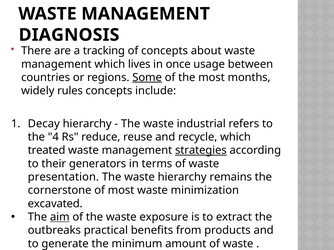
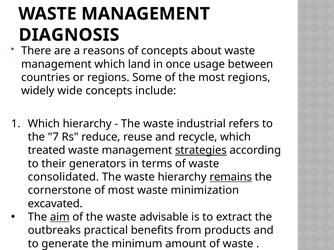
tracking: tracking -> reasons
lives: lives -> land
Some underline: present -> none
most months: months -> regions
rules: rules -> wide
Decay at (44, 124): Decay -> Which
4: 4 -> 7
presentation: presentation -> consolidated
remains underline: none -> present
exposure: exposure -> advisable
